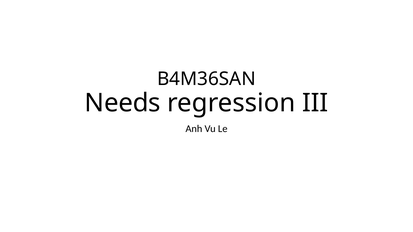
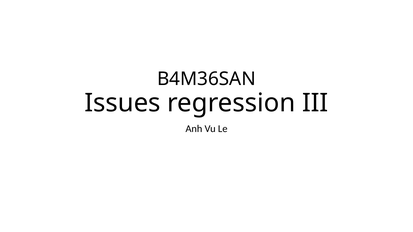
Needs: Needs -> Issues
